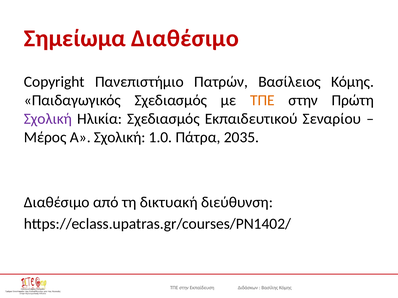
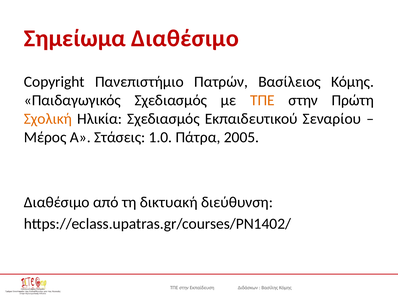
Σχολική at (48, 119) colour: purple -> orange
Α Σχολική: Σχολική -> Στάσεις
2035: 2035 -> 2005
